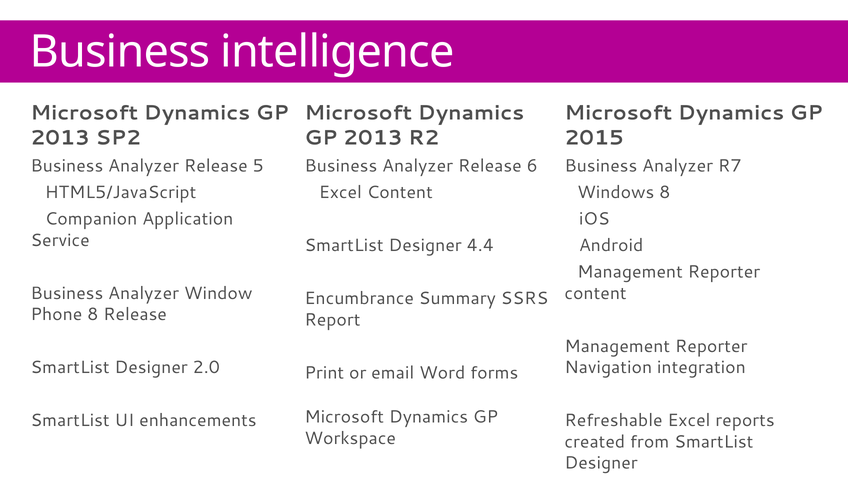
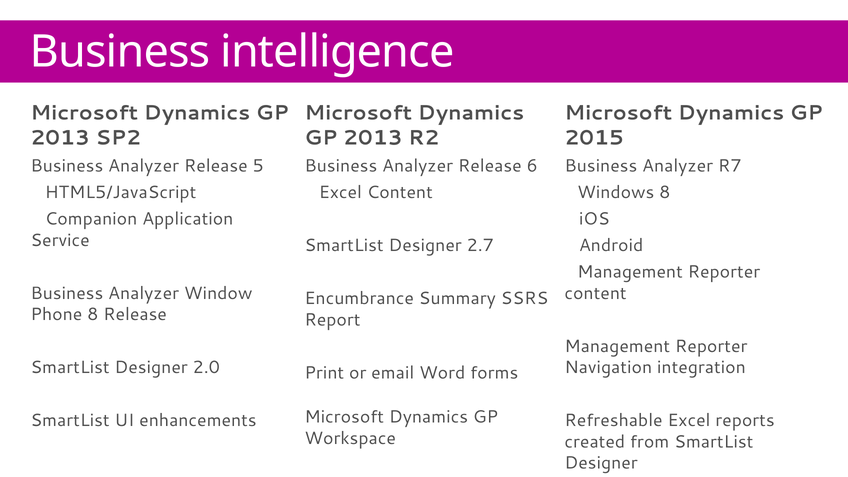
4.4: 4.4 -> 2.7
